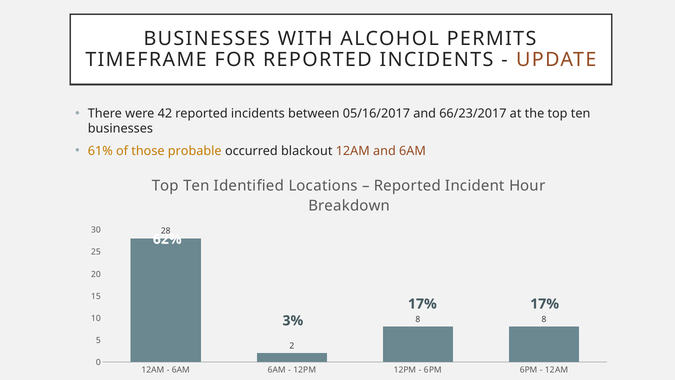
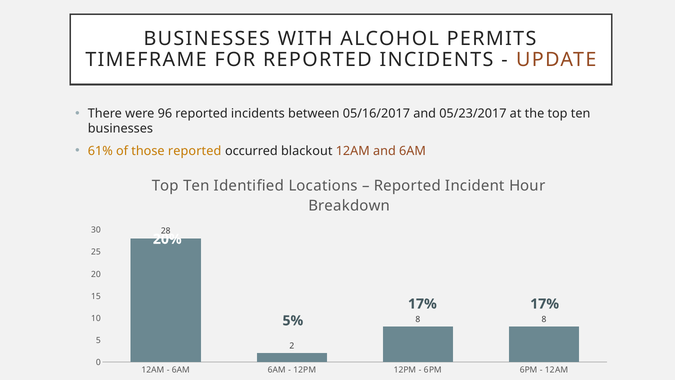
42: 42 -> 96
66/23/2017: 66/23/2017 -> 05/23/2017
those probable: probable -> reported
62%: 62% -> 20%
3%: 3% -> 5%
